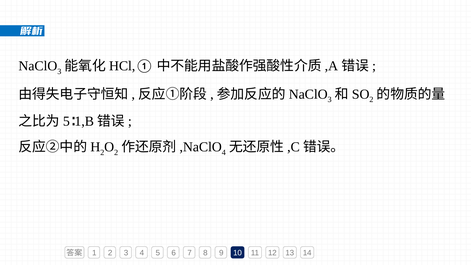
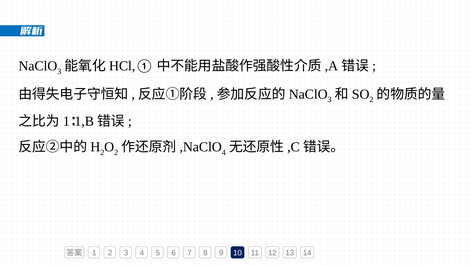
5 at (66, 121): 5 -> 1
